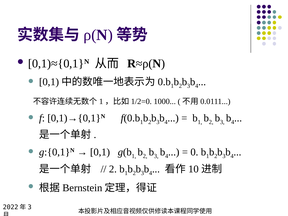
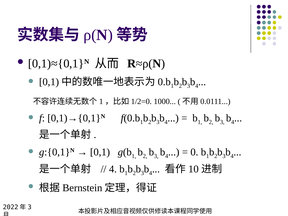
2 at (113, 169): 2 -> 4
